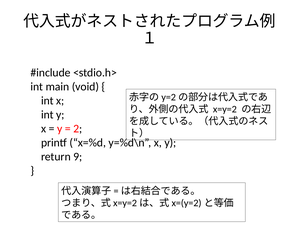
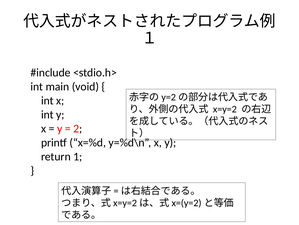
9: 9 -> 1
